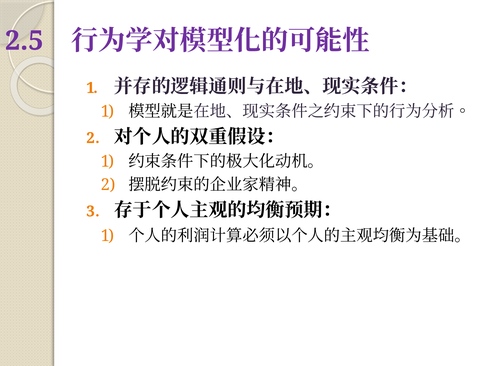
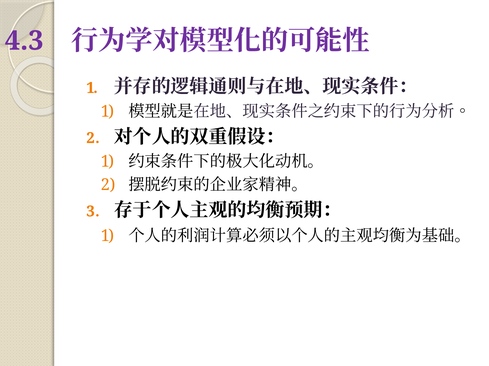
2.5: 2.5 -> 4.3
